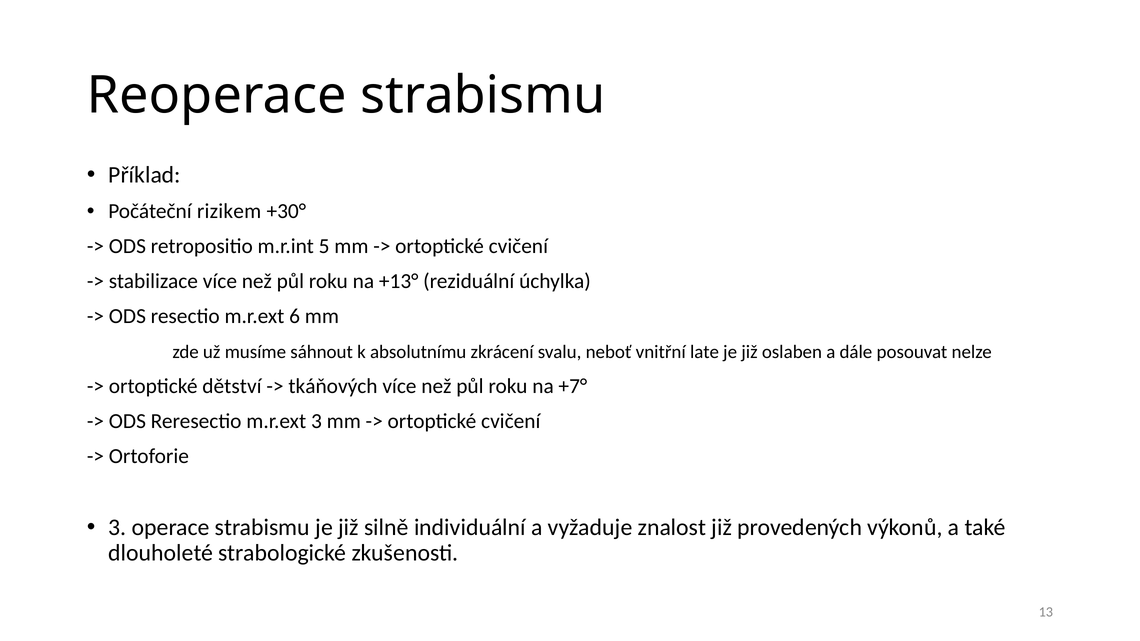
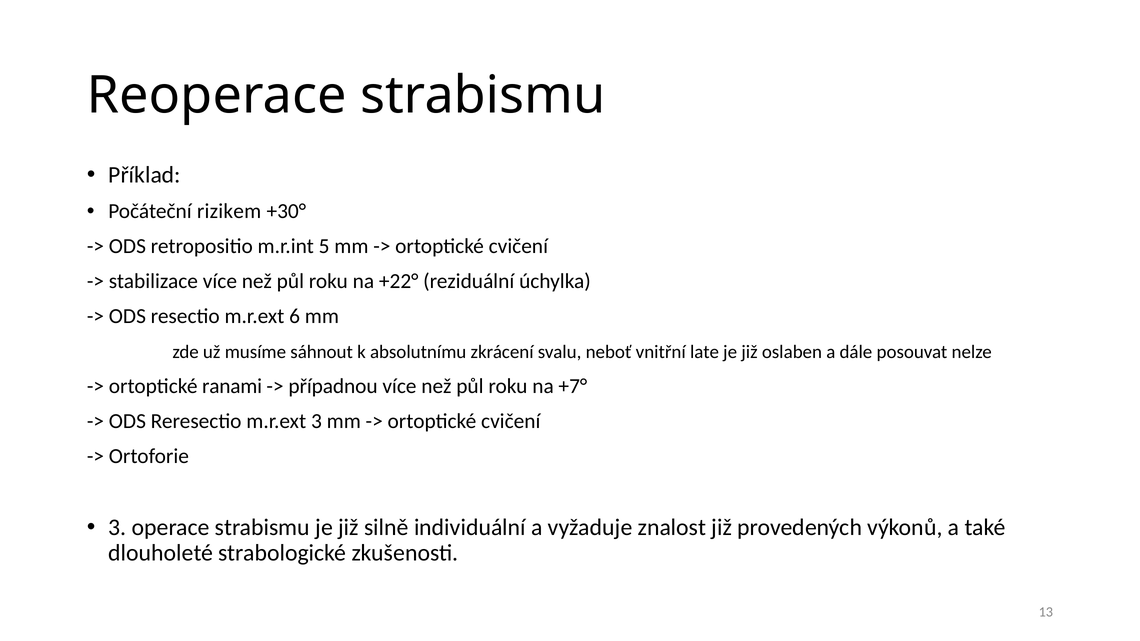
+13°: +13° -> +22°
dětství: dětství -> ranami
tkáňových: tkáňových -> případnou
